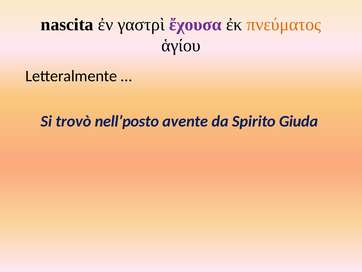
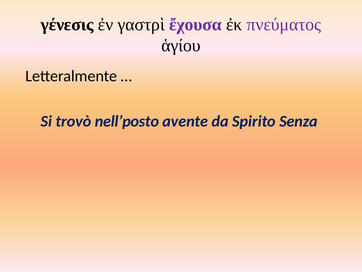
nascita: nascita -> γένεσις
πνεύματος colour: orange -> purple
Giuda: Giuda -> Senza
